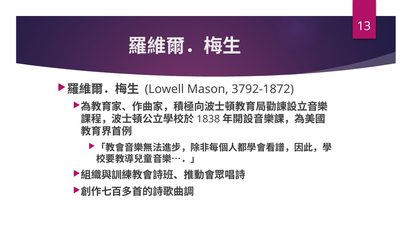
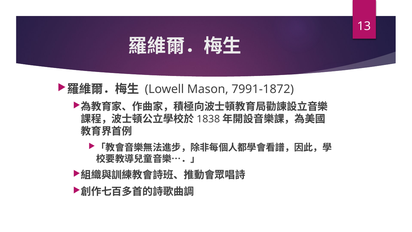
3792-1872: 3792-1872 -> 7991-1872
